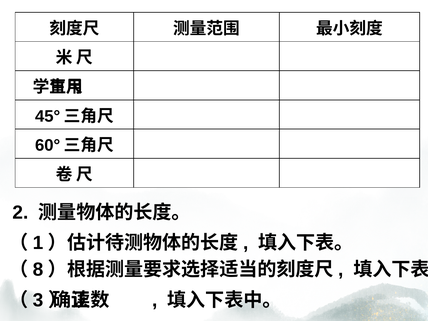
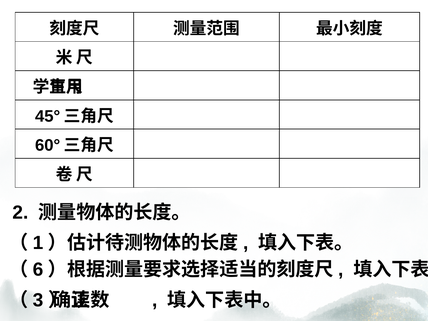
8: 8 -> 6
